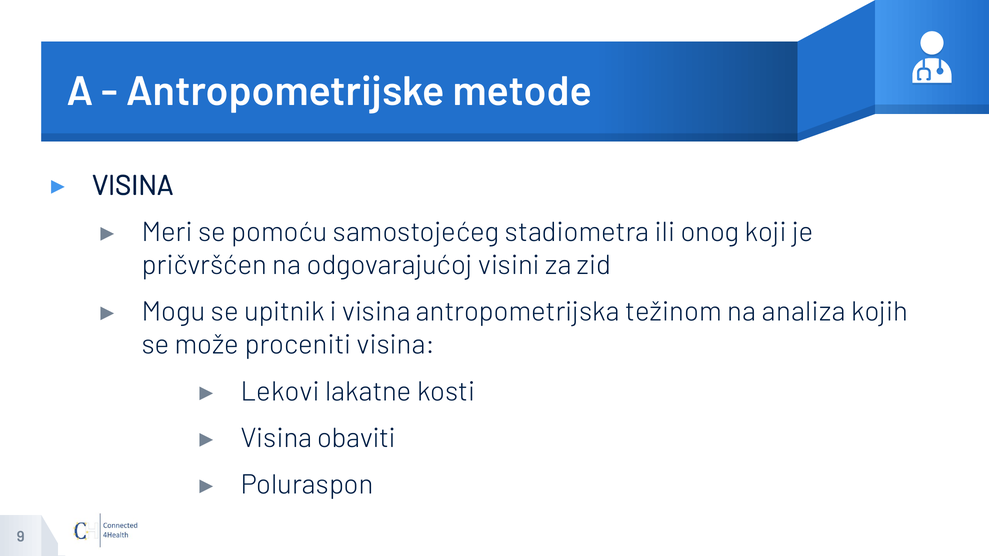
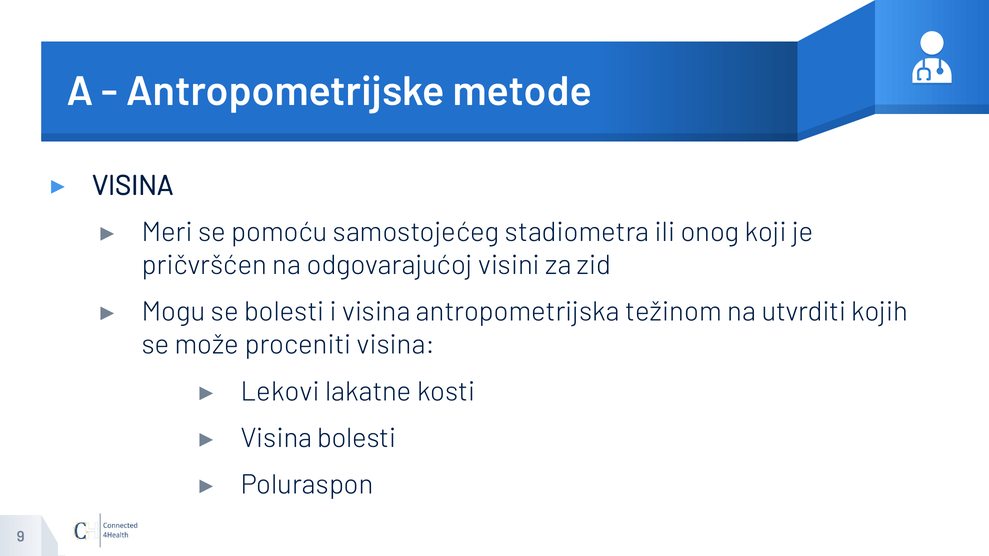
se upitnik: upitnik -> bolesti
analiza: analiza -> utvrditi
Visina obaviti: obaviti -> bolesti
